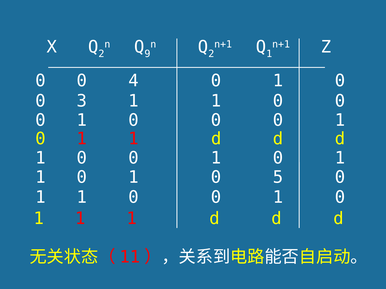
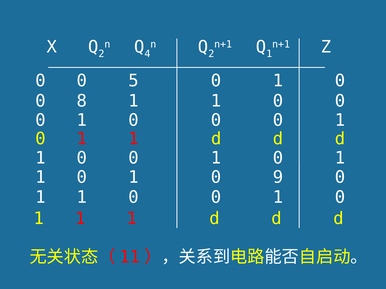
9: 9 -> 4
4: 4 -> 5
3: 3 -> 8
5: 5 -> 9
